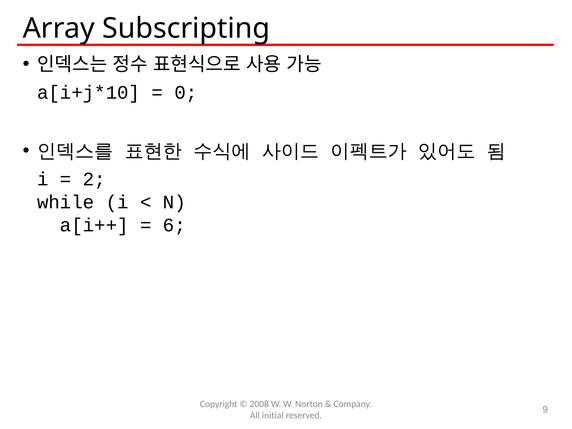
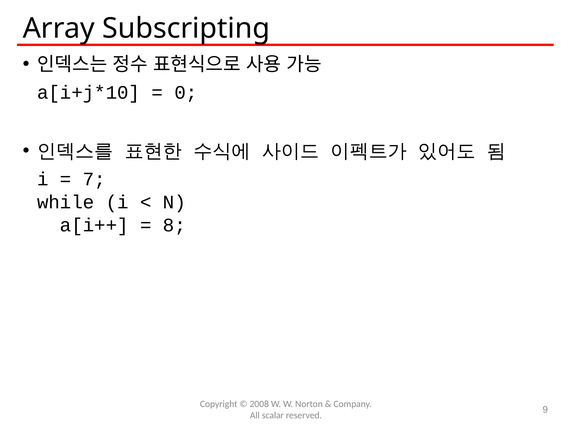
2: 2 -> 7
6: 6 -> 8
initial: initial -> scalar
